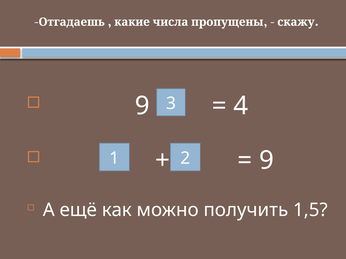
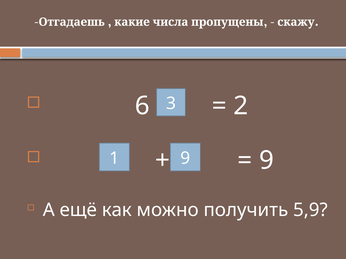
9 at (142, 106): 9 -> 6
4: 4 -> 2
1 2: 2 -> 9
1,5: 1,5 -> 5,9
